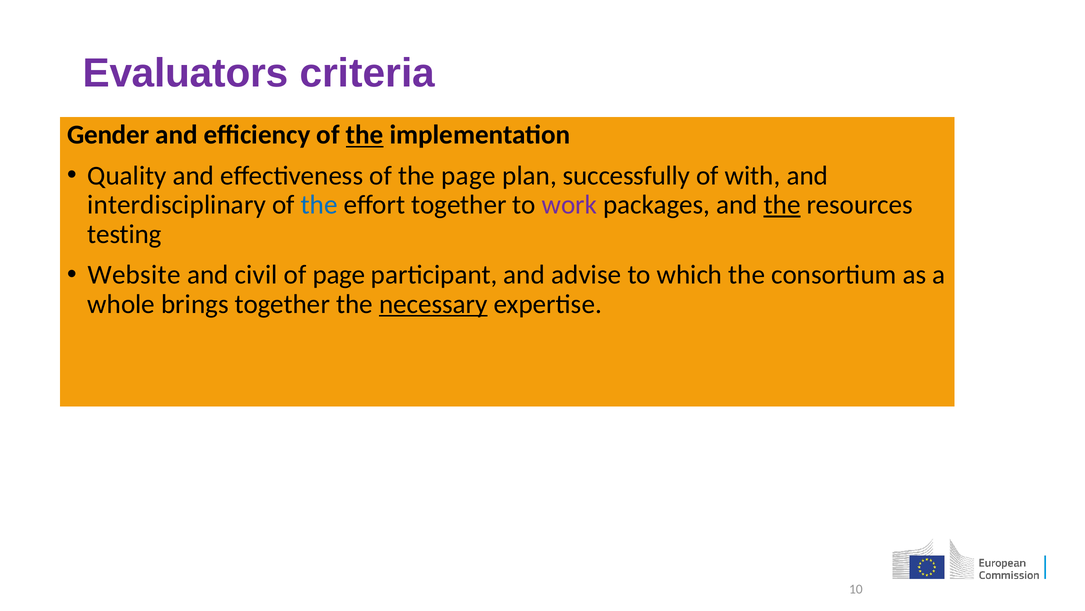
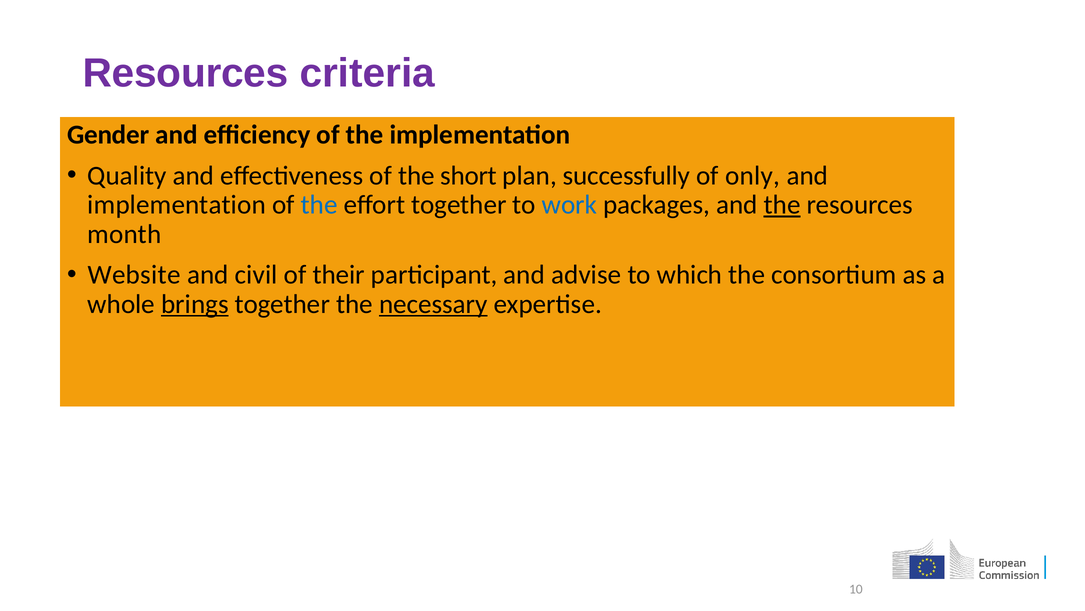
Evaluators at (186, 73): Evaluators -> Resources
the at (365, 135) underline: present -> none
the page: page -> short
with: with -> only
interdisciplinary at (177, 205): interdisciplinary -> implementation
work colour: purple -> blue
testing: testing -> month
of page: page -> their
brings underline: none -> present
